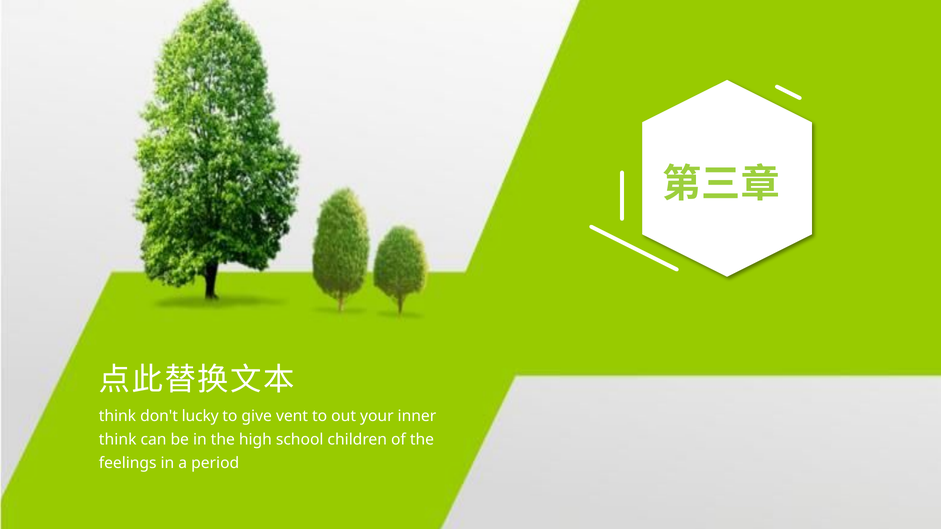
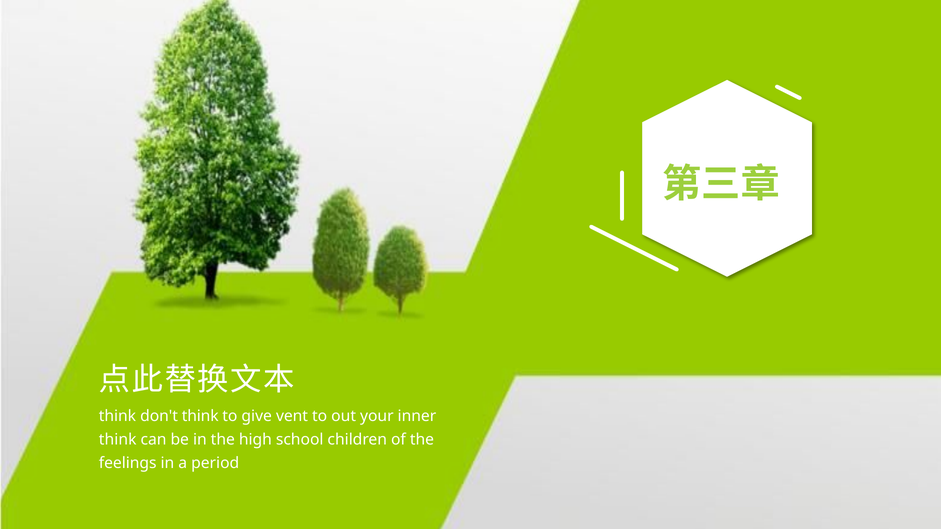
don't lucky: lucky -> think
